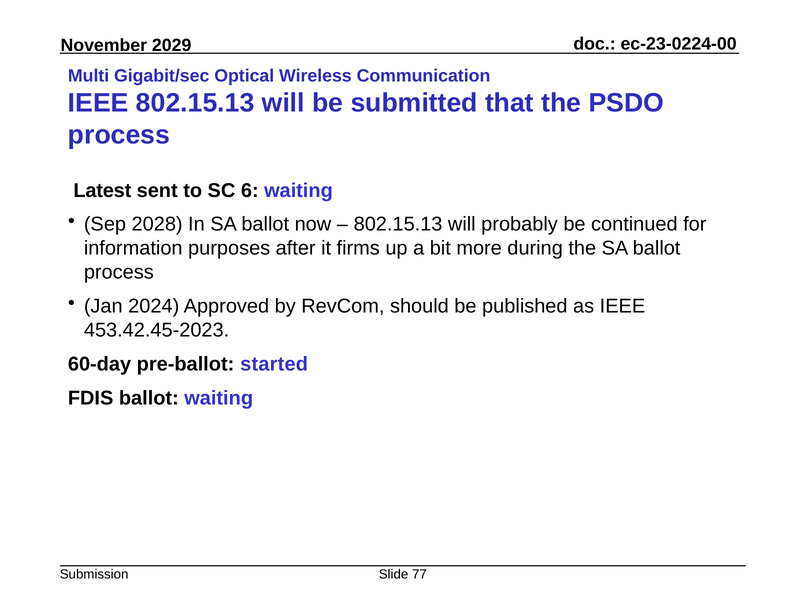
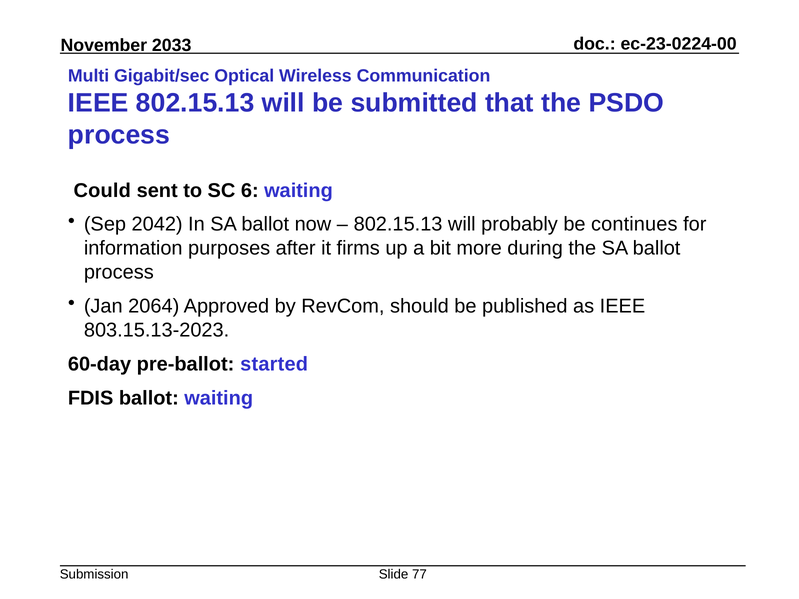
2029: 2029 -> 2033
Latest: Latest -> Could
2028: 2028 -> 2042
continued: continued -> continues
2024: 2024 -> 2064
453.42.45-2023: 453.42.45-2023 -> 803.15.13-2023
